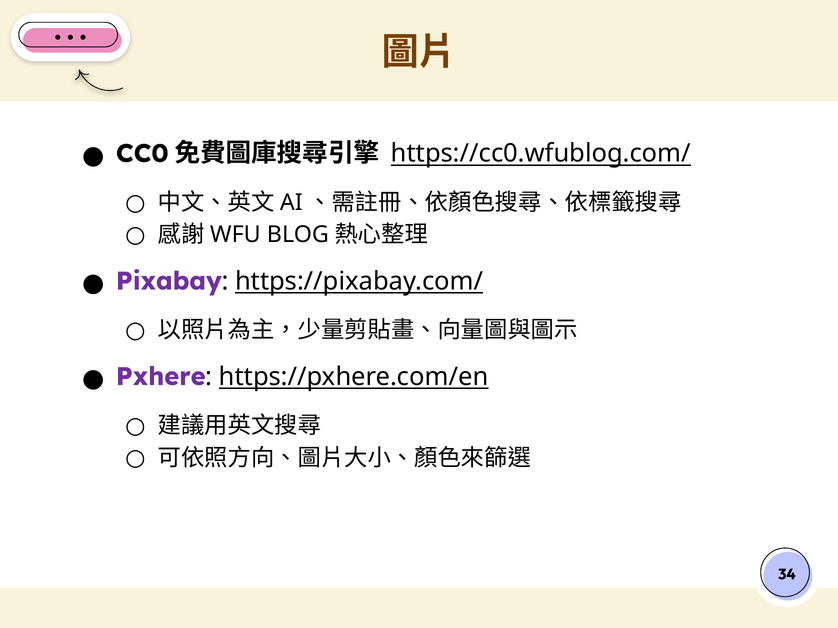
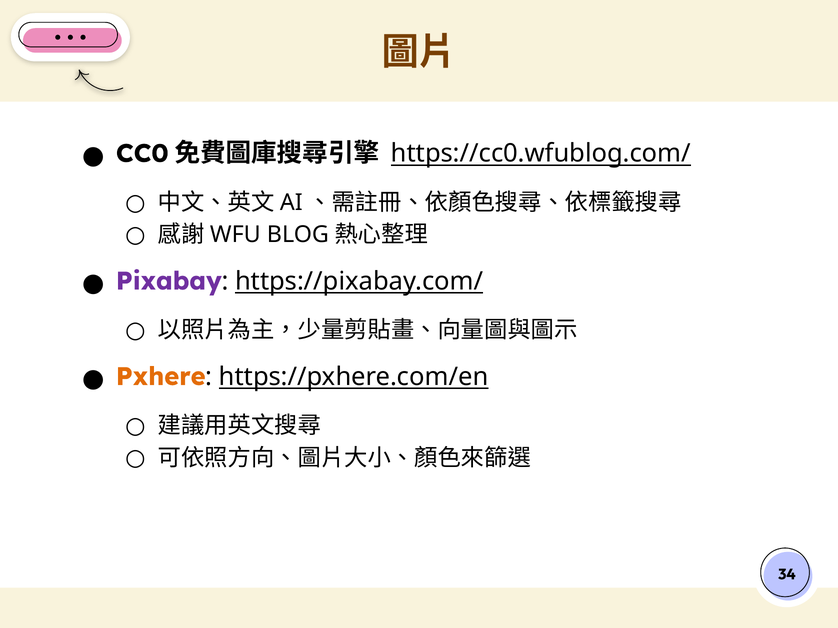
Pxhere colour: purple -> orange
